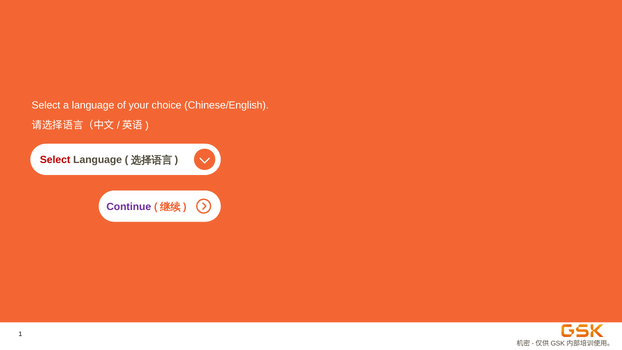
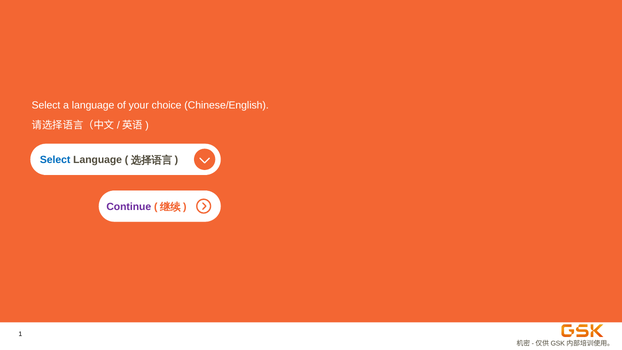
Select at (55, 160) colour: red -> blue
